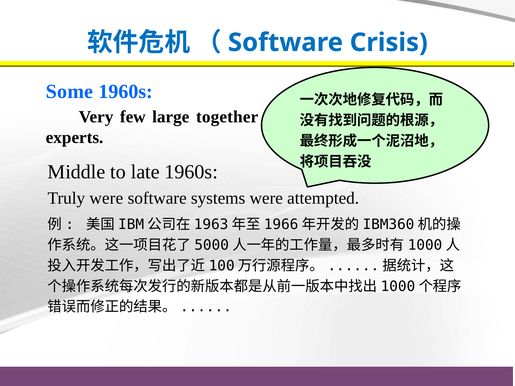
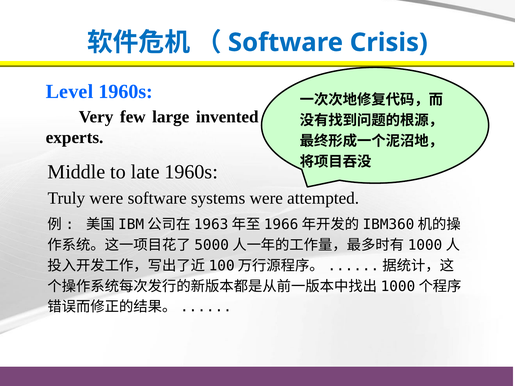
Some at (70, 92): Some -> Level
together: together -> invented
